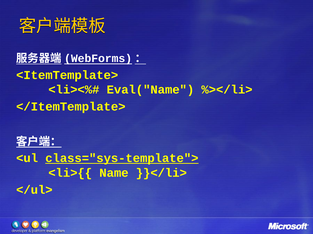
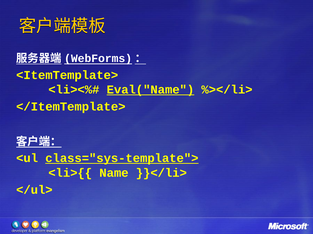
Eval("Name underline: none -> present
